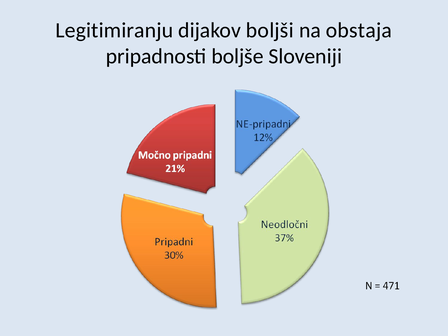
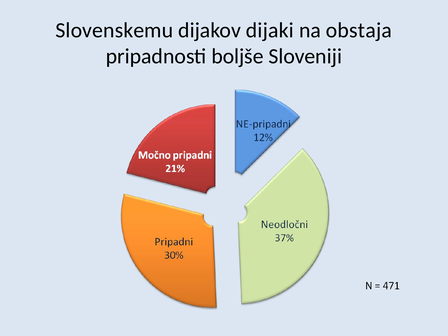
Legitimiranju: Legitimiranju -> Slovenskemu
boljši: boljši -> dijaki
